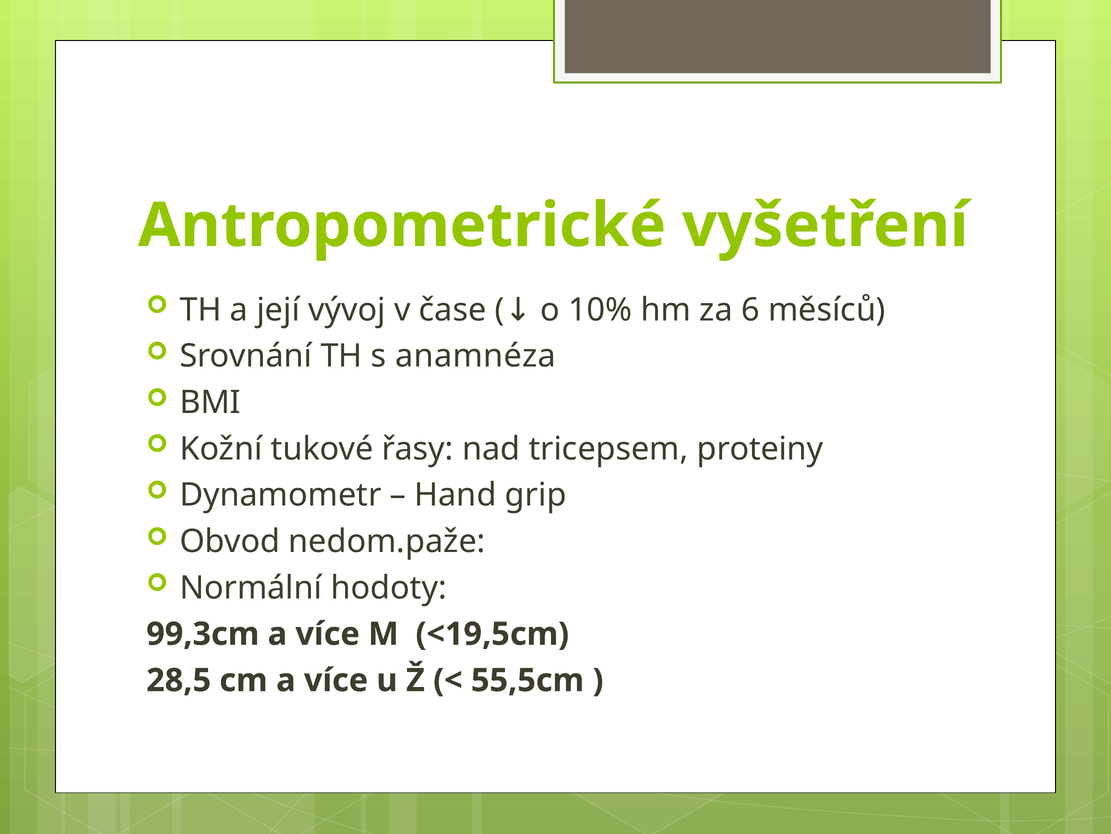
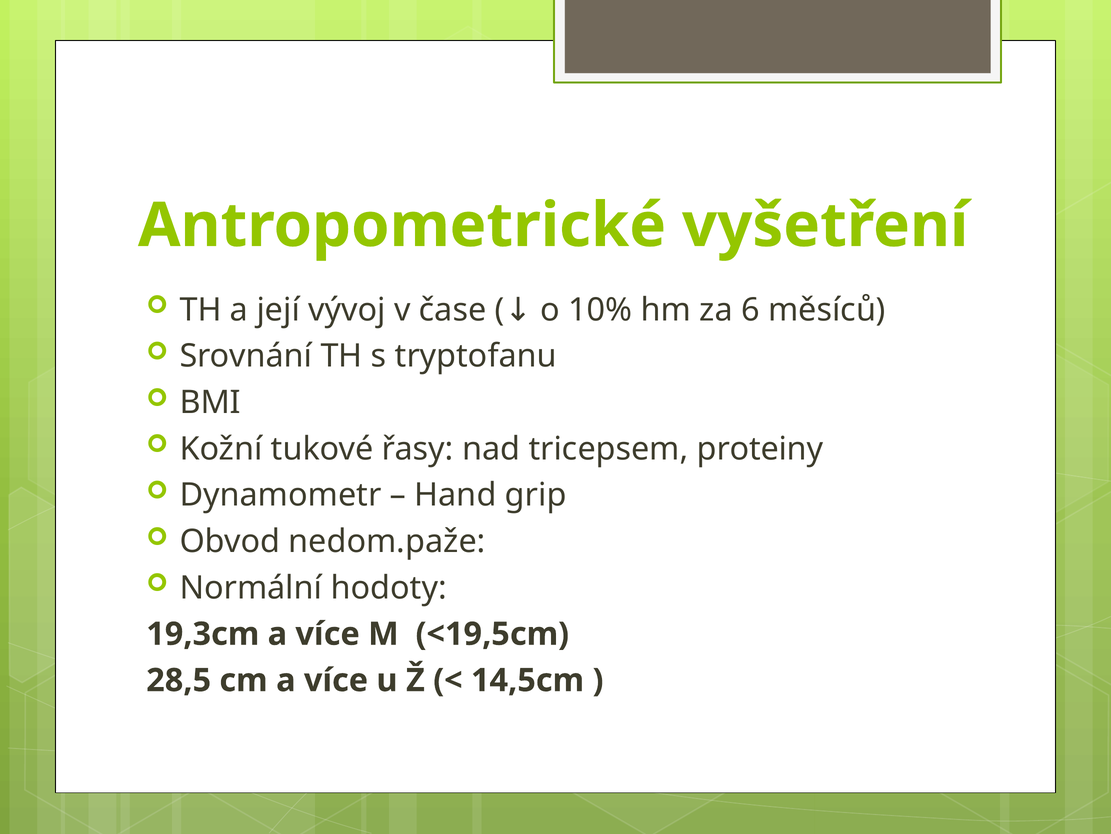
anamnéza: anamnéza -> tryptofanu
99,3cm: 99,3cm -> 19,3cm
55,5cm: 55,5cm -> 14,5cm
